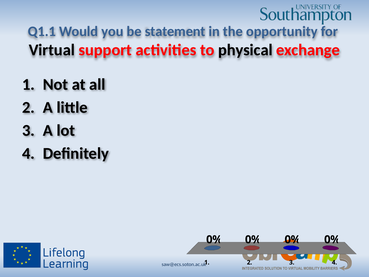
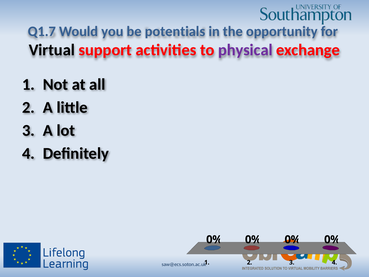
Q1.1: Q1.1 -> Q1.7
statement: statement -> potentials
physical colour: black -> purple
